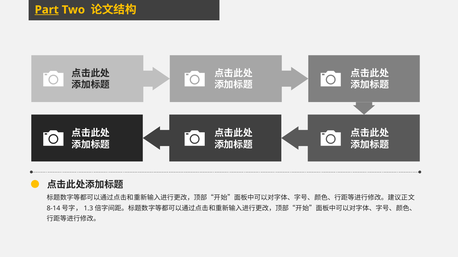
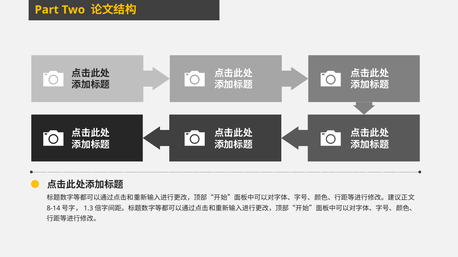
Part underline: present -> none
